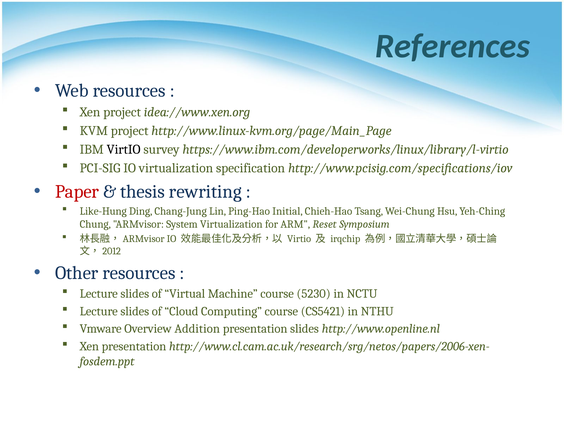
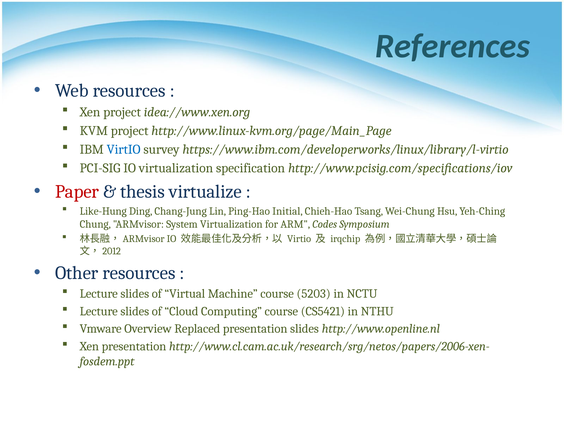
VirtIO at (124, 149) colour: black -> blue
rewriting: rewriting -> virtualize
Reset: Reset -> Codes
5230: 5230 -> 5203
Addition: Addition -> Replaced
